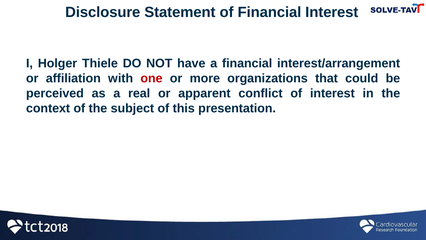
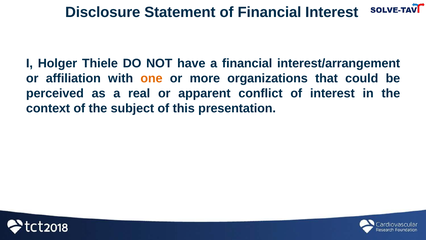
one colour: red -> orange
